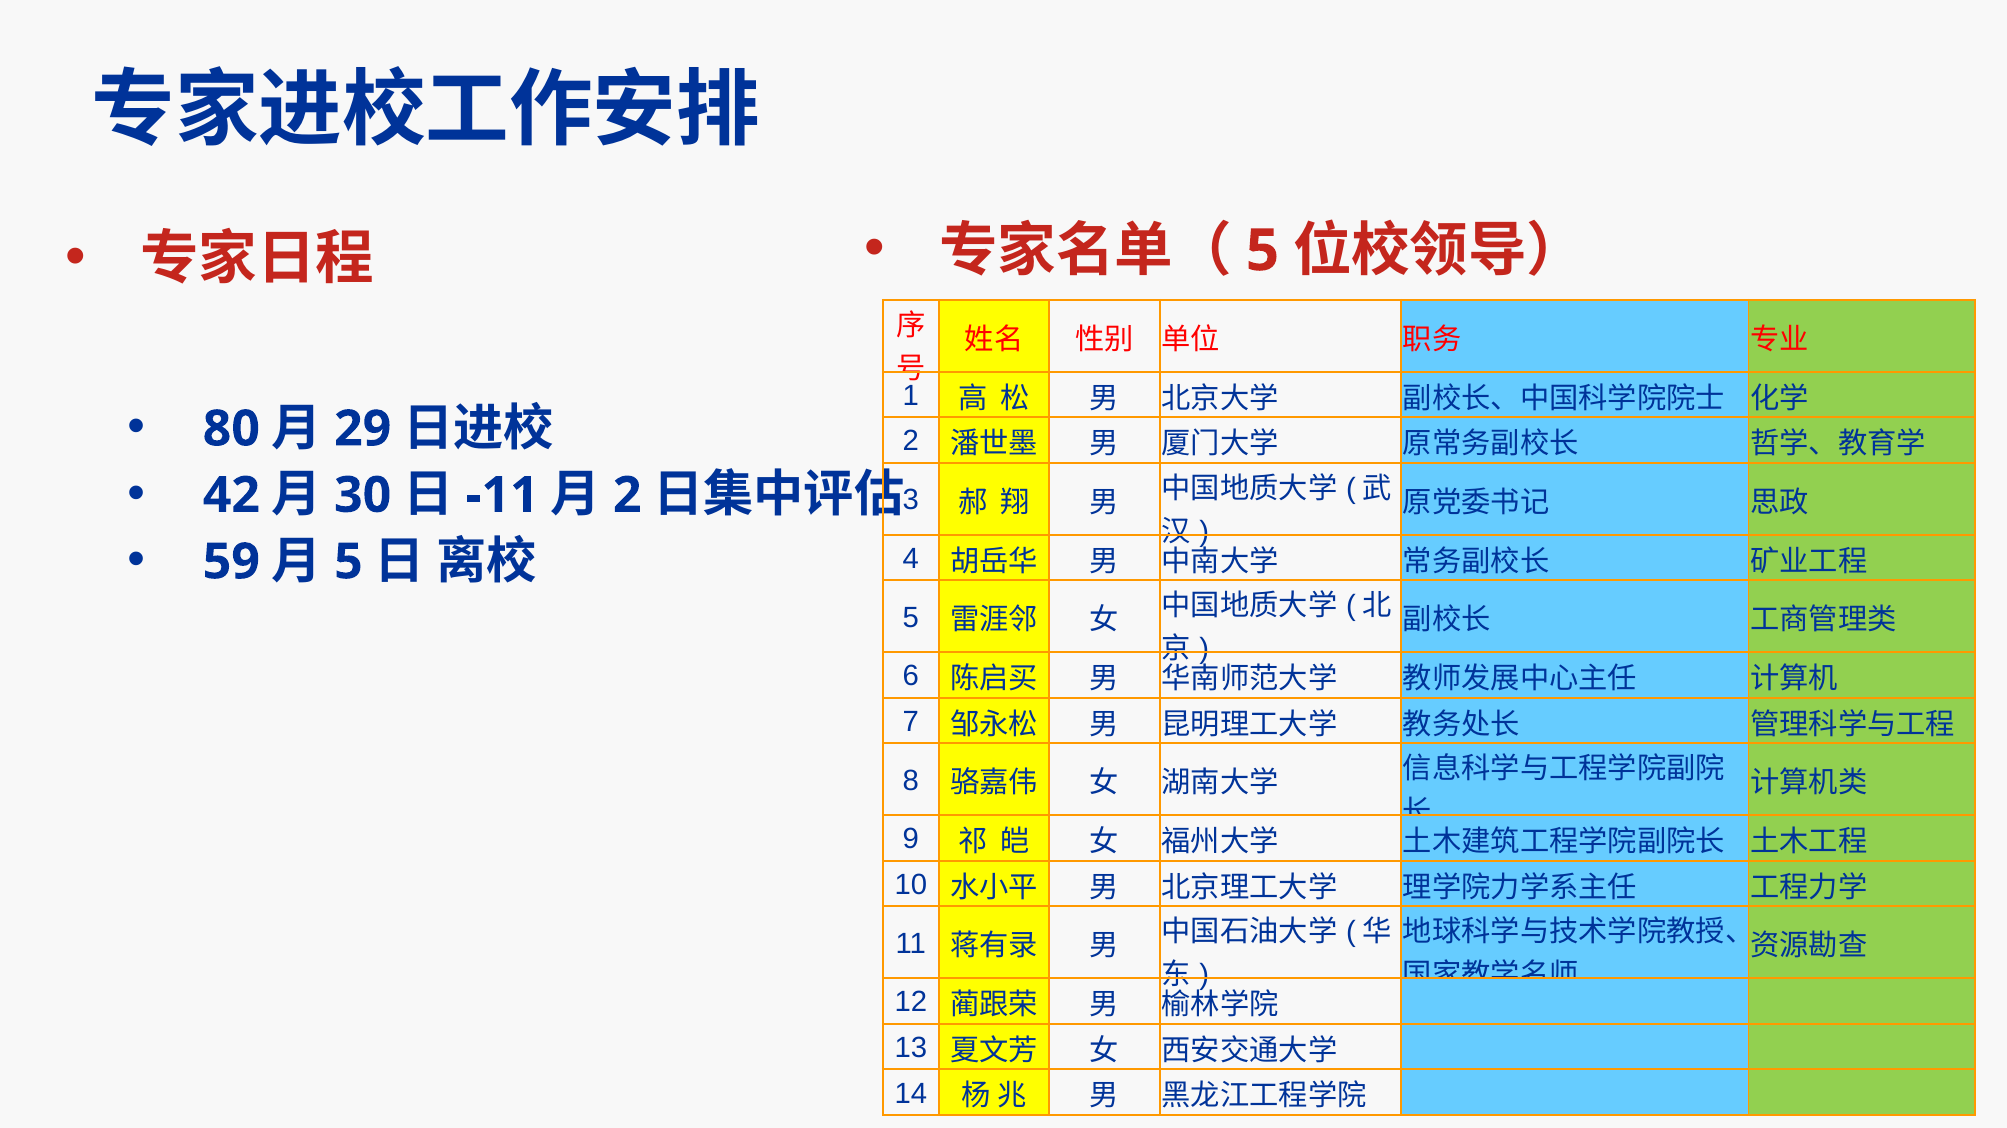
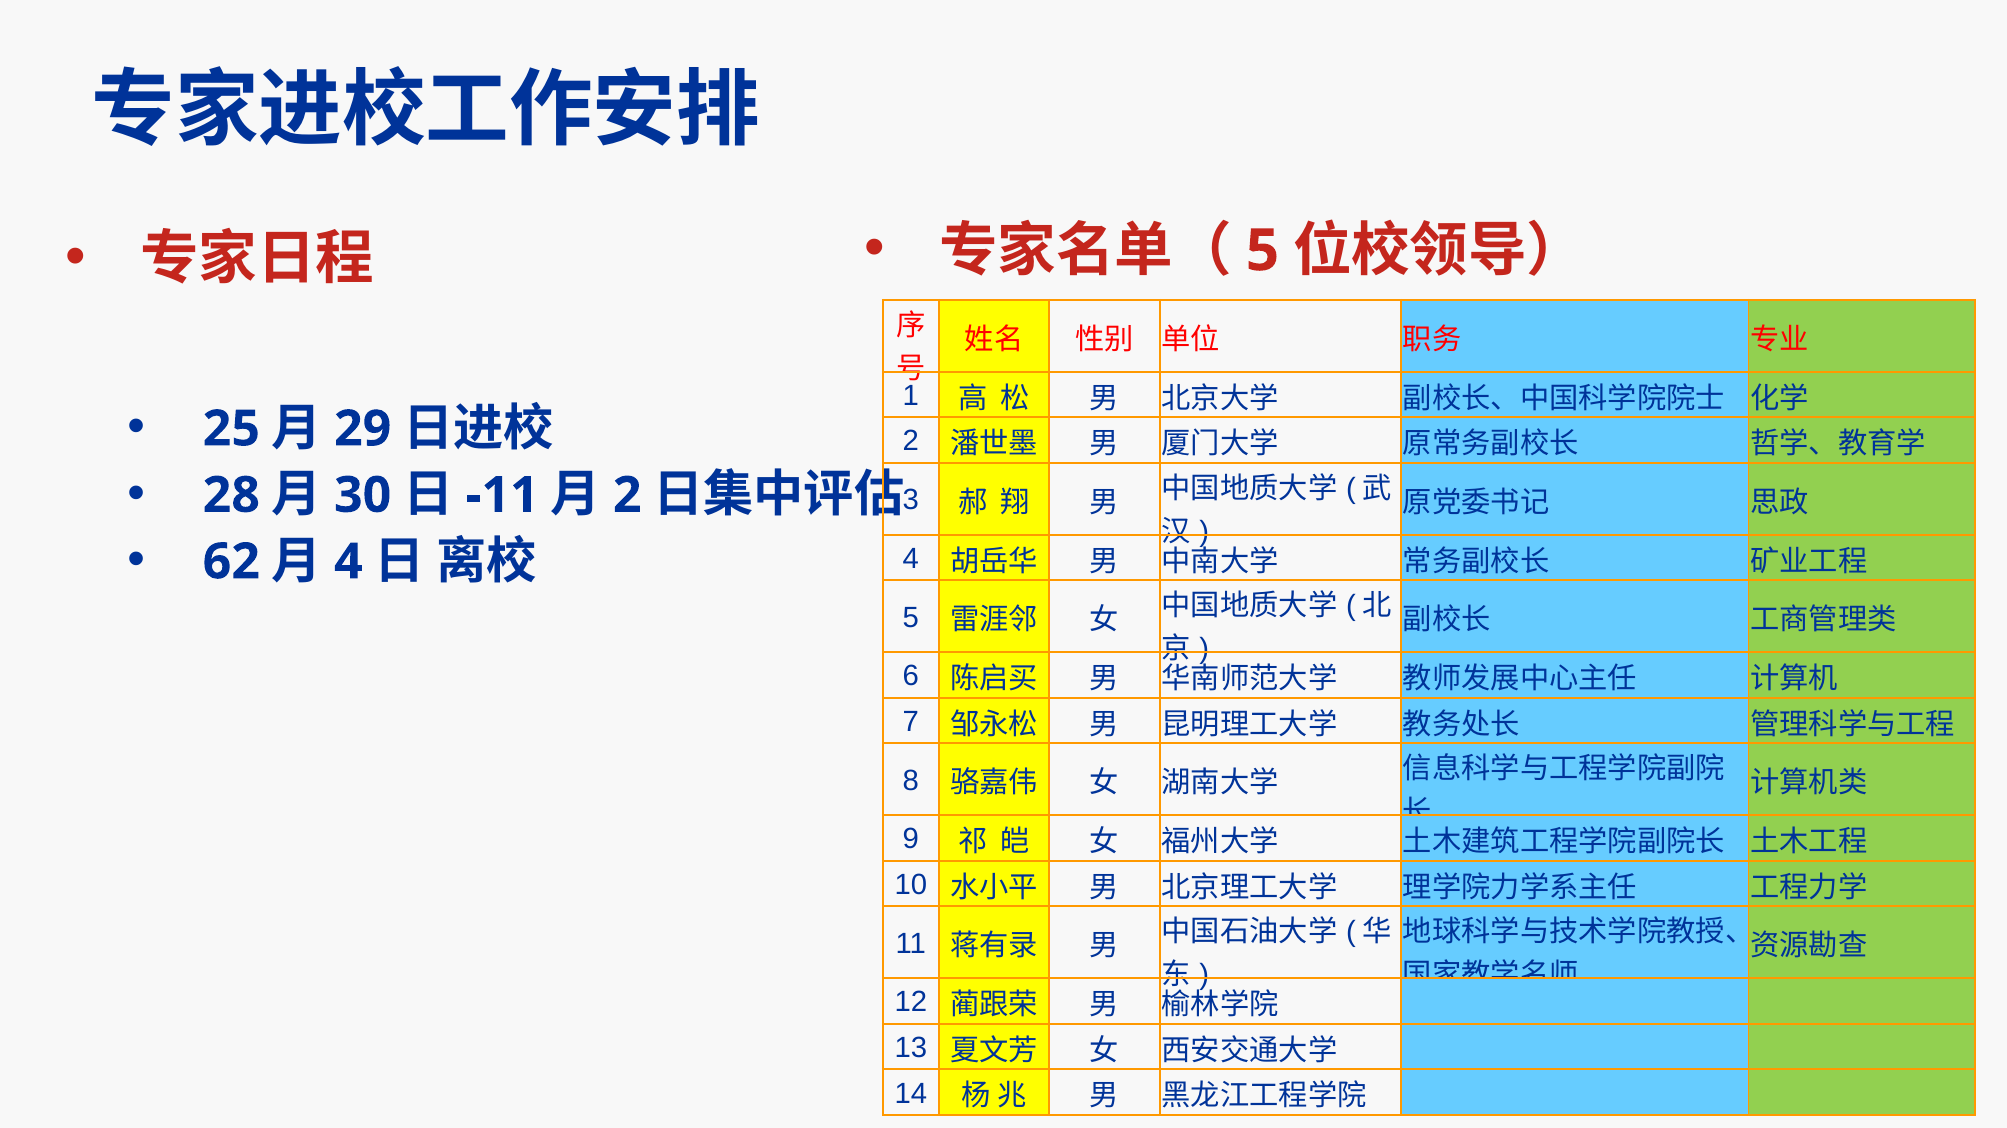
80: 80 -> 25
42: 42 -> 28
59: 59 -> 62
5 at (348, 562): 5 -> 4
